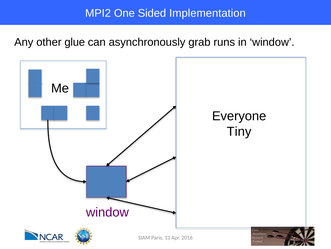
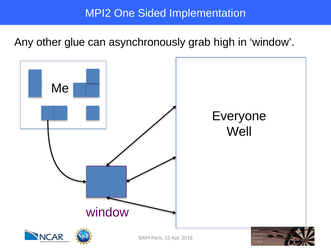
runs: runs -> high
Tiny: Tiny -> Well
